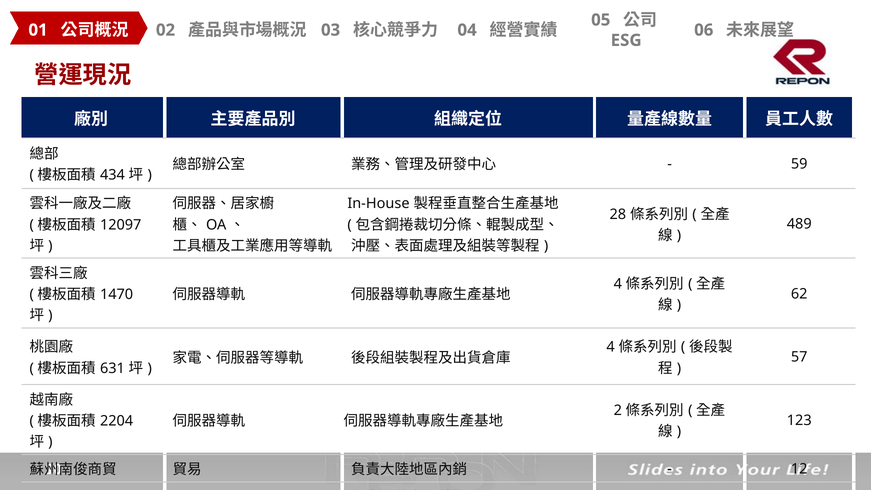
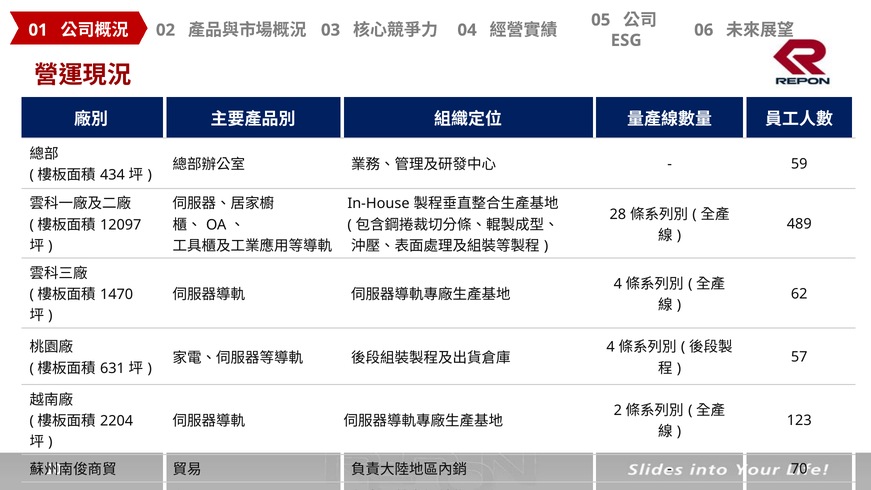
12: 12 -> 70
